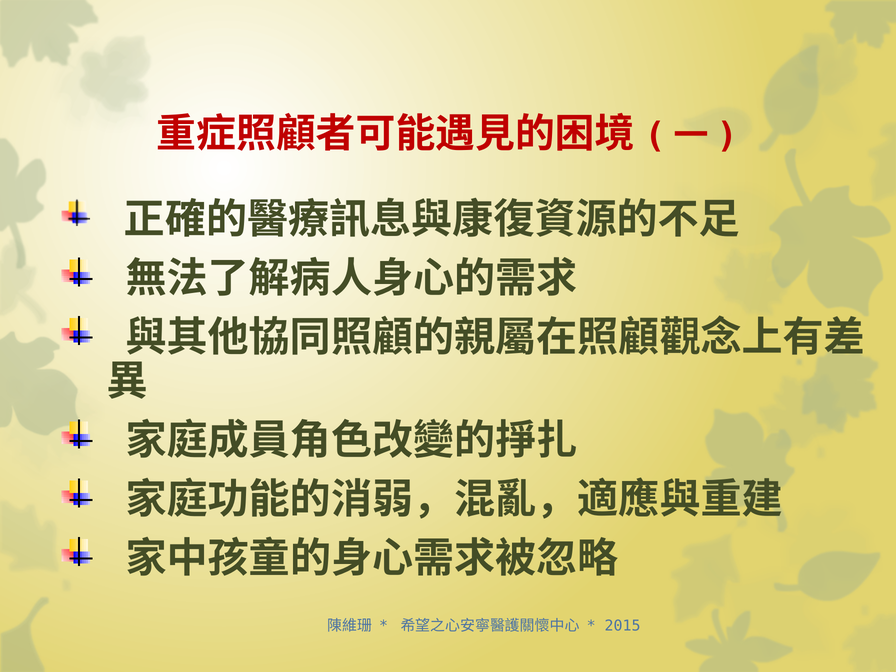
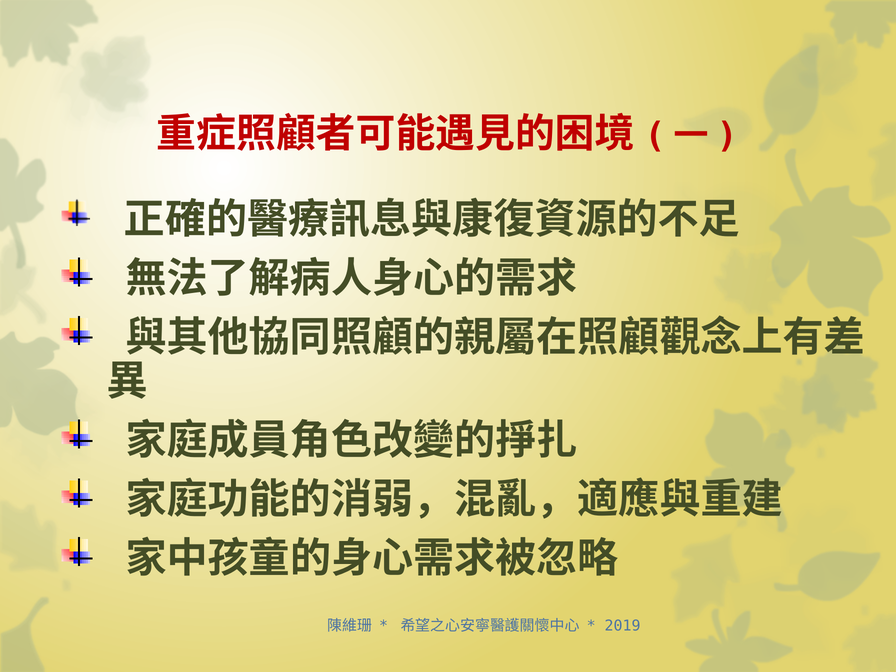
2015: 2015 -> 2019
